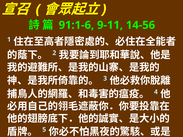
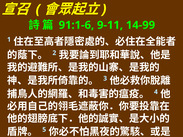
14-56: 14-56 -> 14-99
